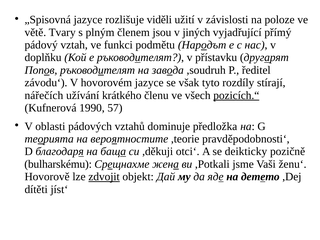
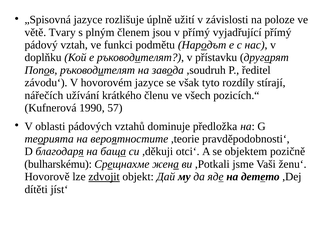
viděli: viděli -> úplně
v jiných: jiných -> přímý
pozicích.“ underline: present -> none
deikticky: deikticky -> objektem
